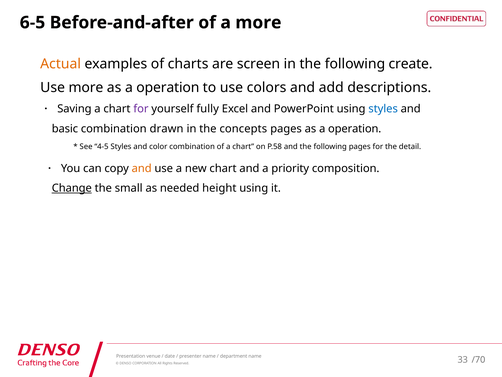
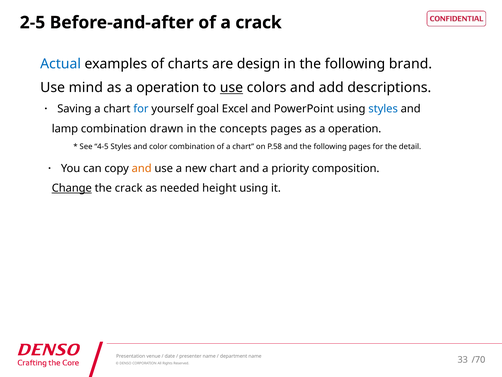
6‐5: 6‐5 -> 2‐5
a more: more -> crack
Actual colour: orange -> blue
screen: screen -> design
create: create -> brand
Use more: more -> mind
use at (231, 88) underline: none -> present
for at (141, 109) colour: purple -> blue
fully: fully -> goal
basic: basic -> lamp
the small: small -> crack
